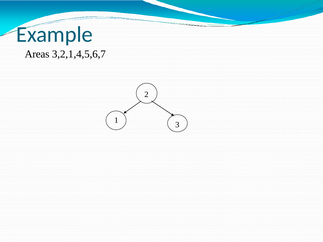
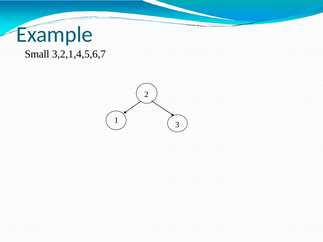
Areas: Areas -> Small
